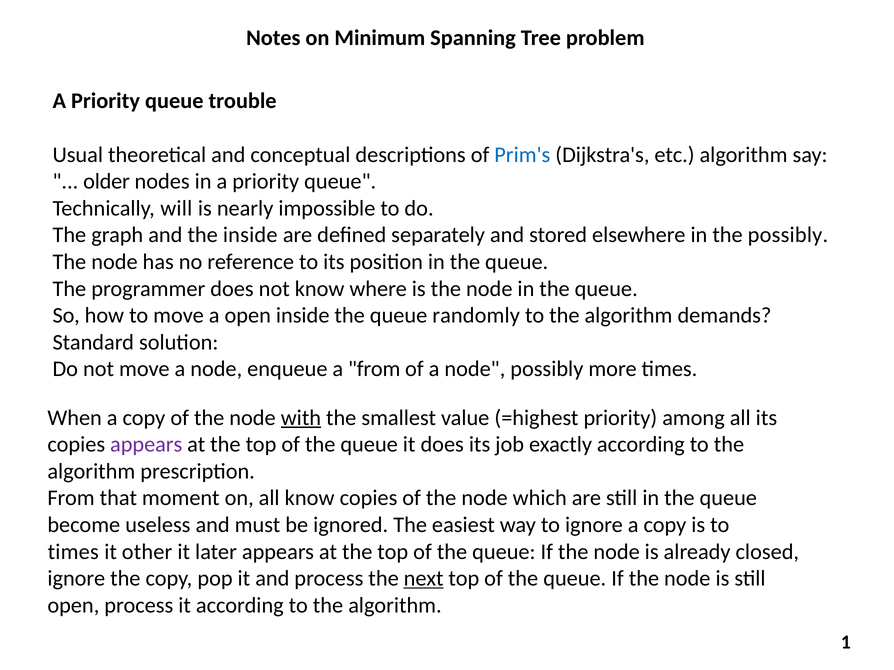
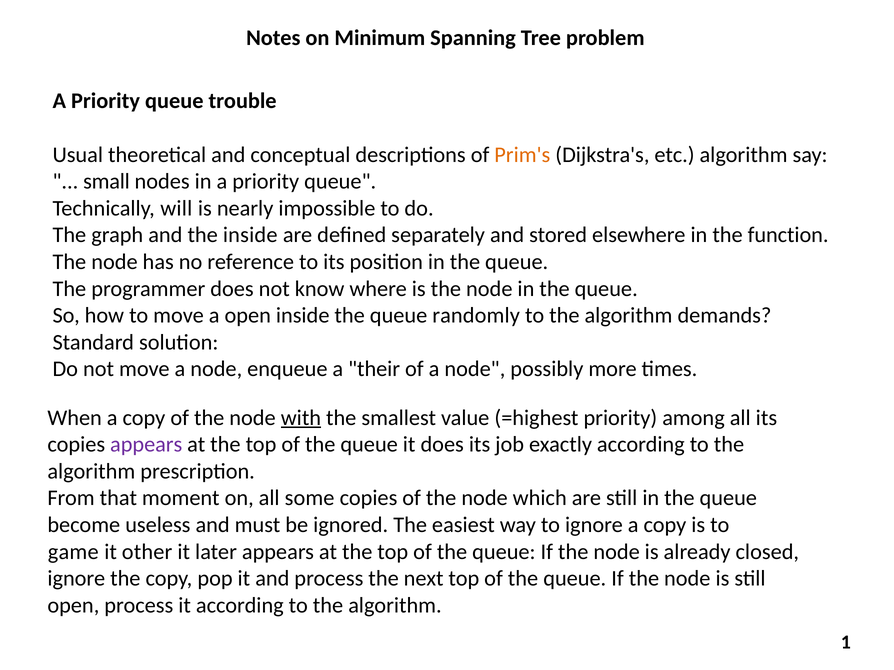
Prim's colour: blue -> orange
older: older -> small
the possibly: possibly -> function
a from: from -> their
all know: know -> some
times at (73, 552): times -> game
next underline: present -> none
